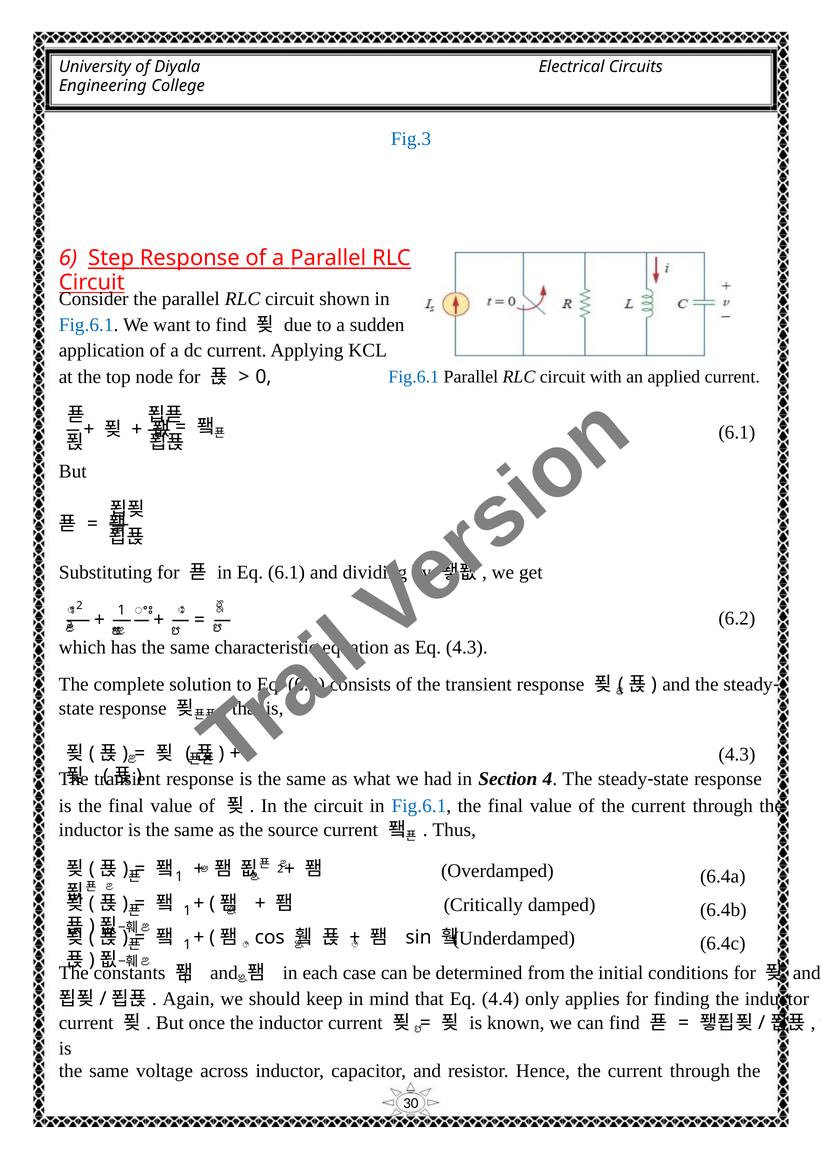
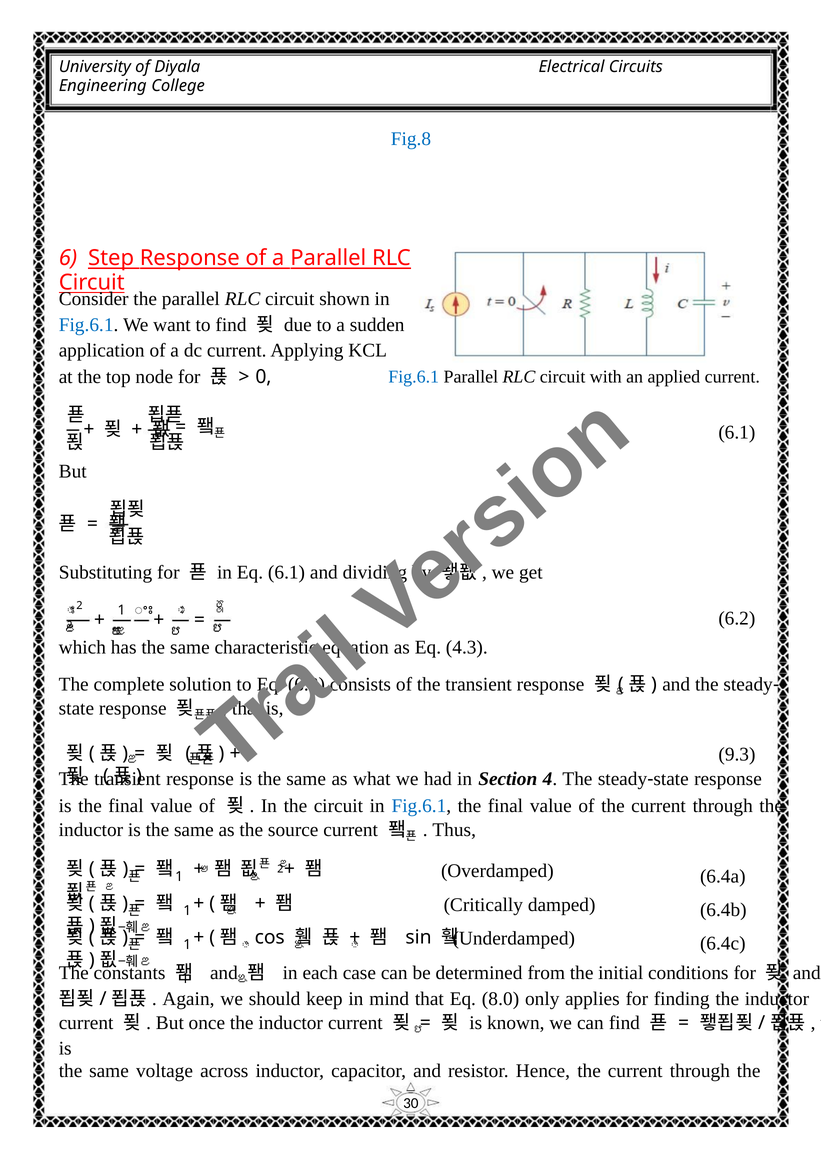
Fig.3: Fig.3 -> Fig.8
4.3 at (737, 755): 4.3 -> 9.3
4.4: 4.4 -> 8.0
